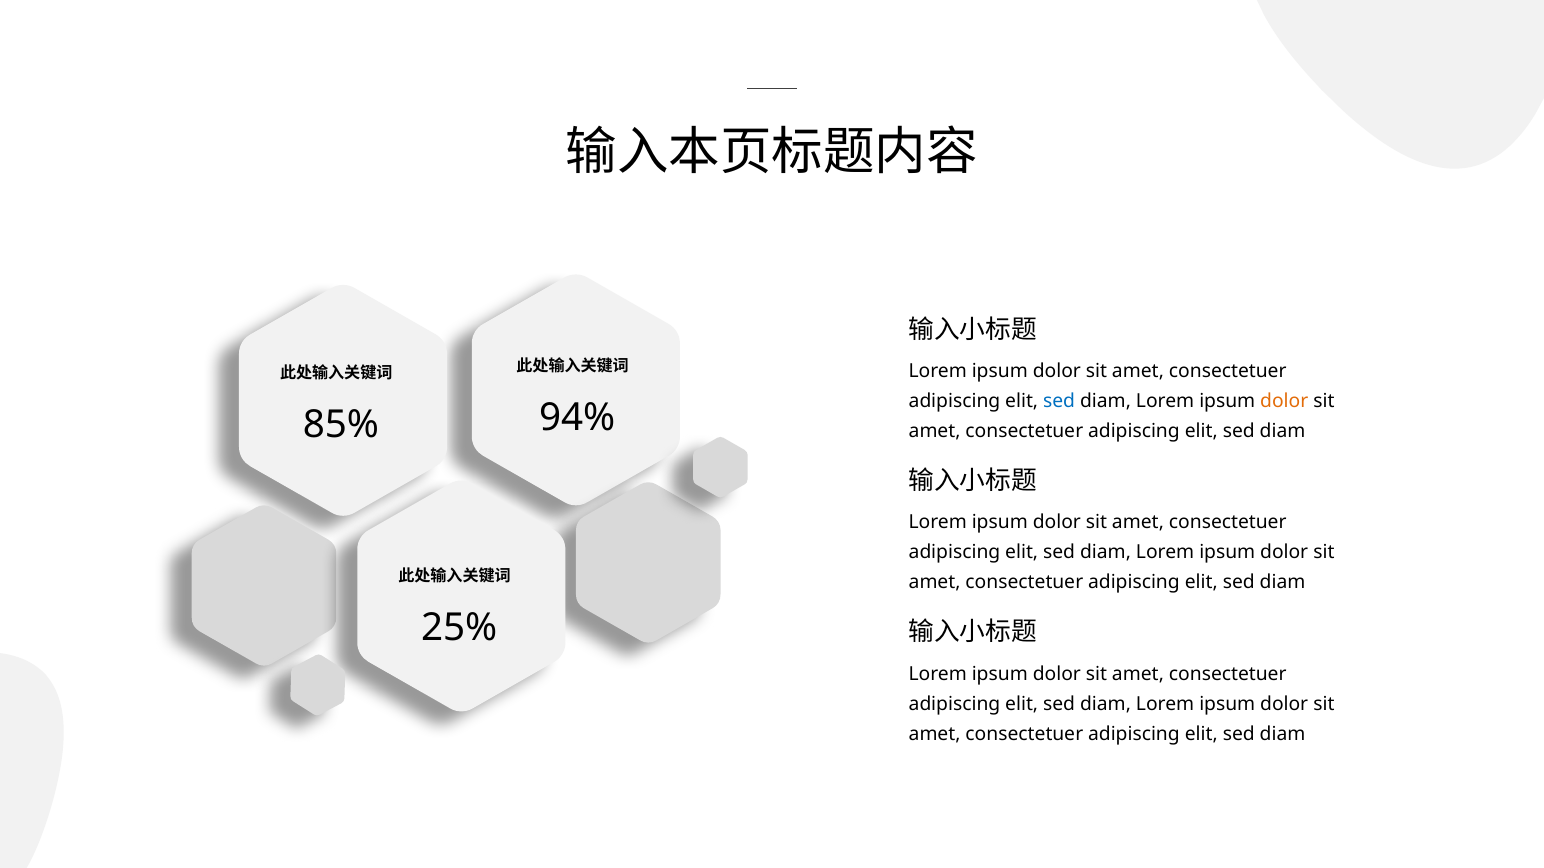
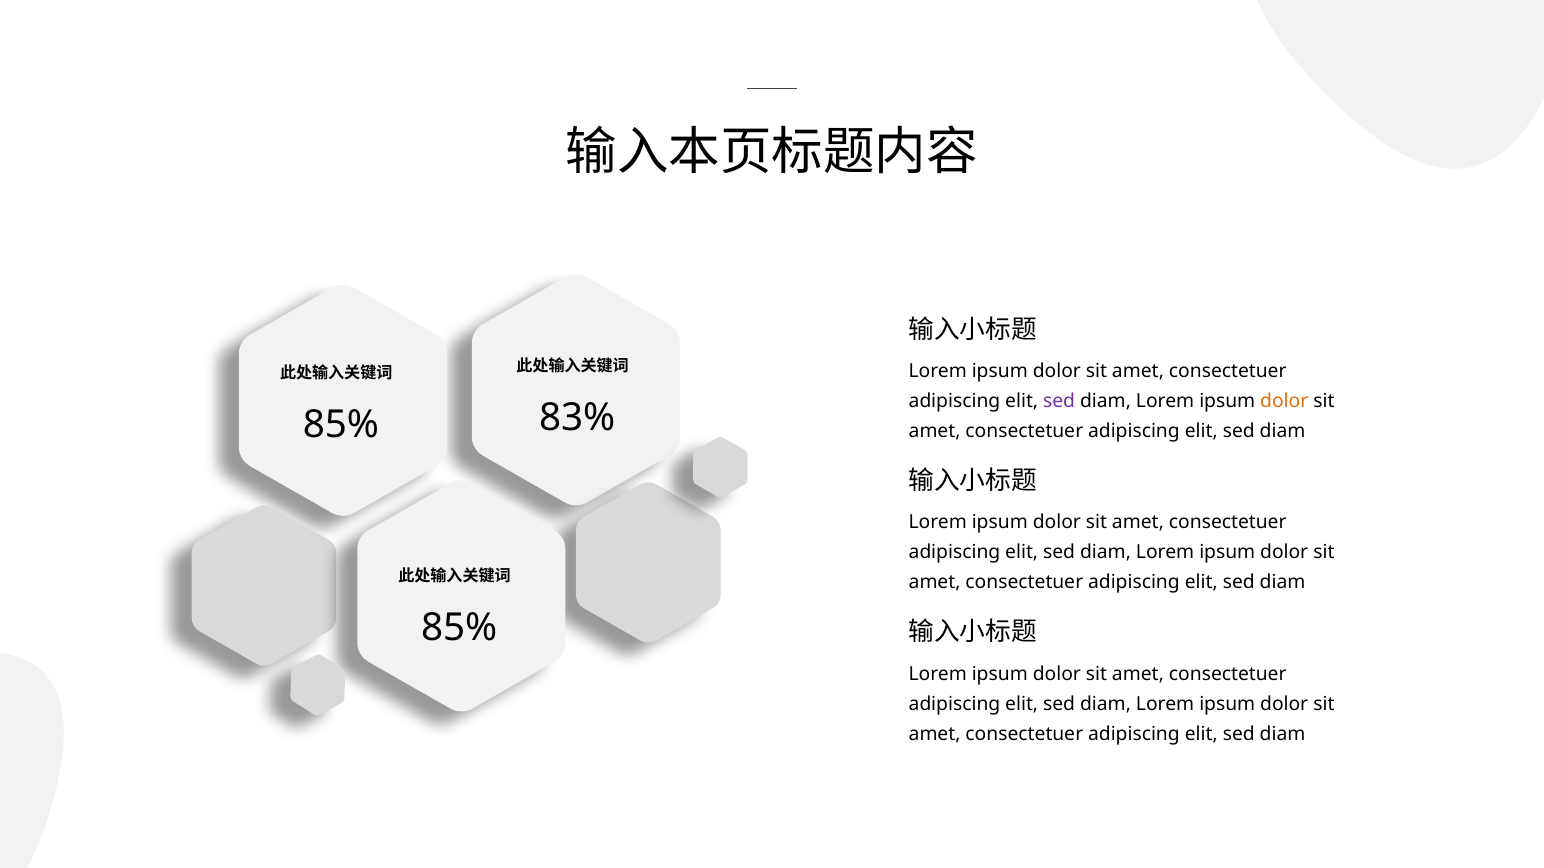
sed at (1059, 401) colour: blue -> purple
94%: 94% -> 83%
25% at (459, 628): 25% -> 85%
